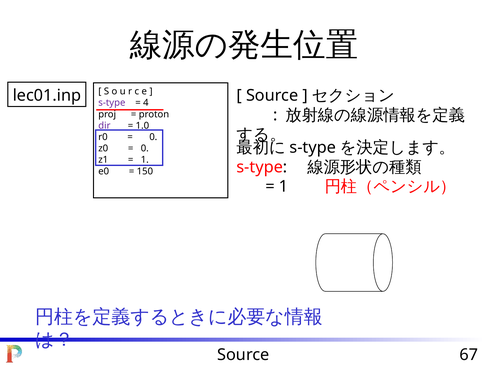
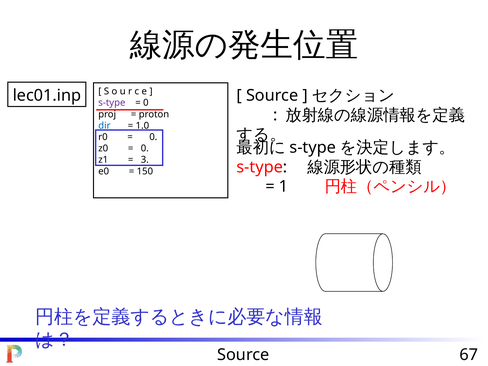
4 at (146, 103): 4 -> 0
dir colour: purple -> blue
1 at (145, 160): 1 -> 3
